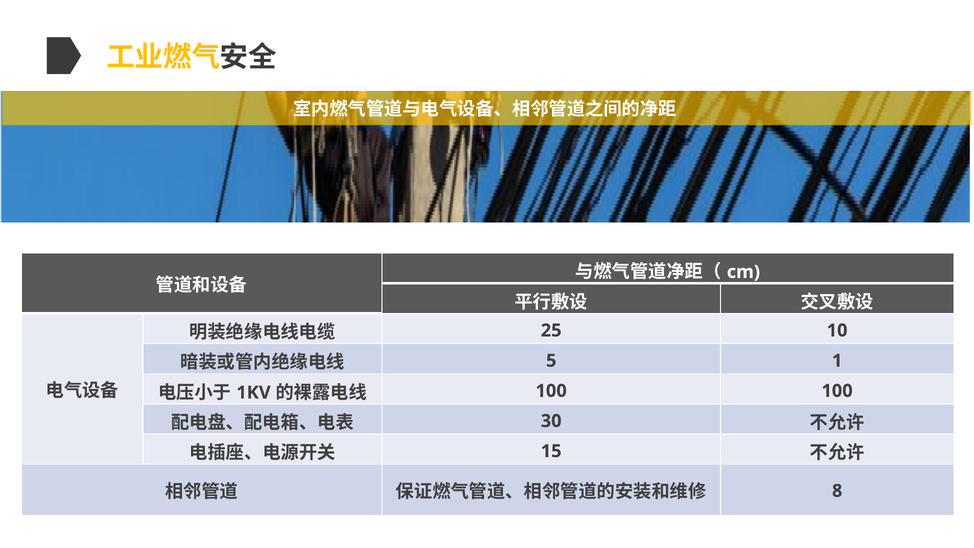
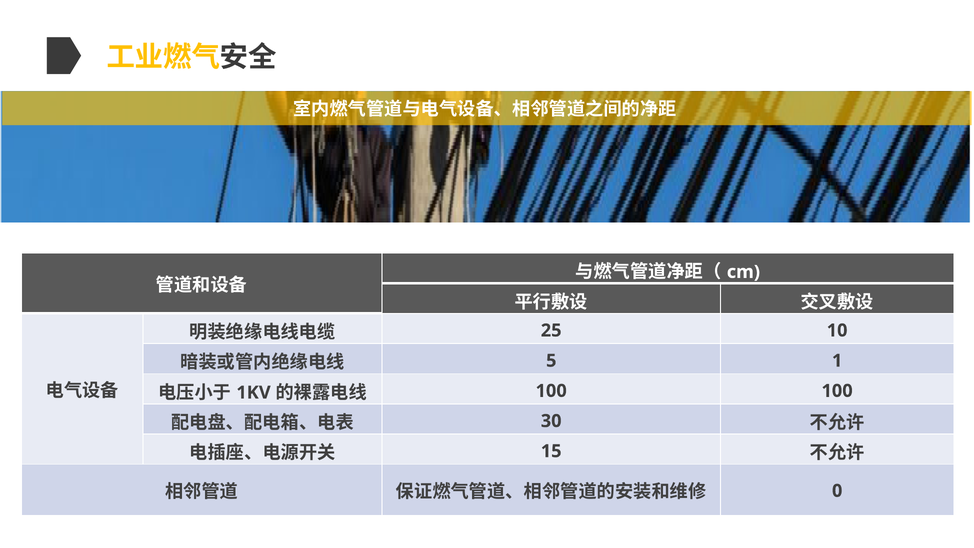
8: 8 -> 0
